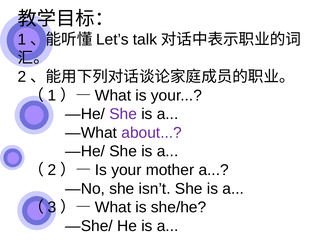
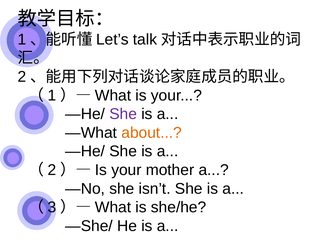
about colour: purple -> orange
